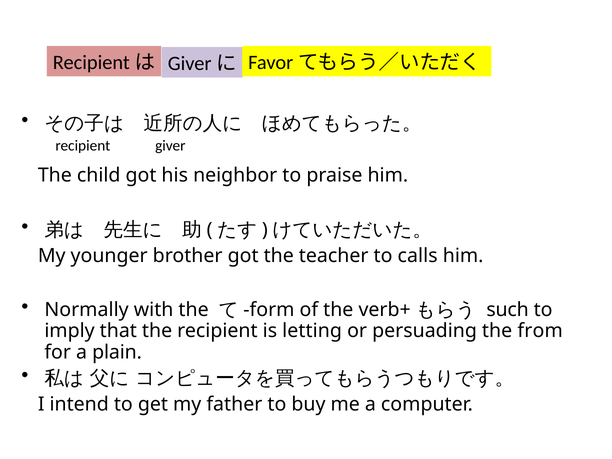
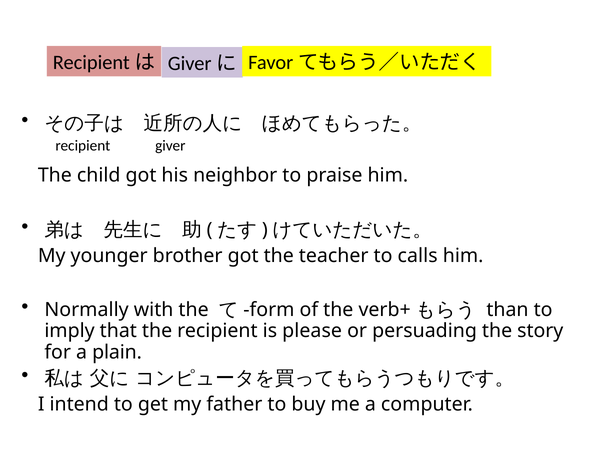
such: such -> than
letting: letting -> please
from: from -> story
